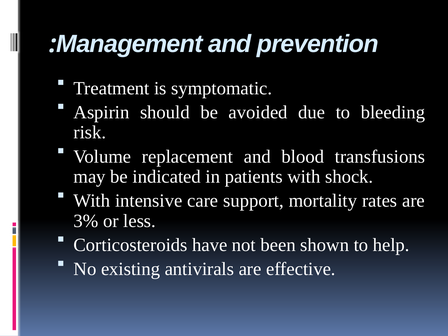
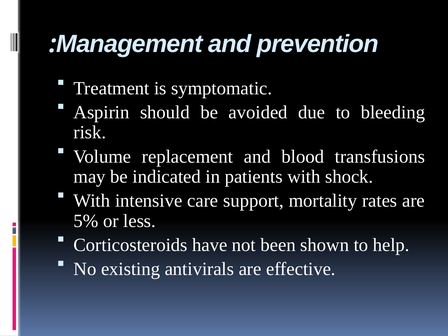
3%: 3% -> 5%
